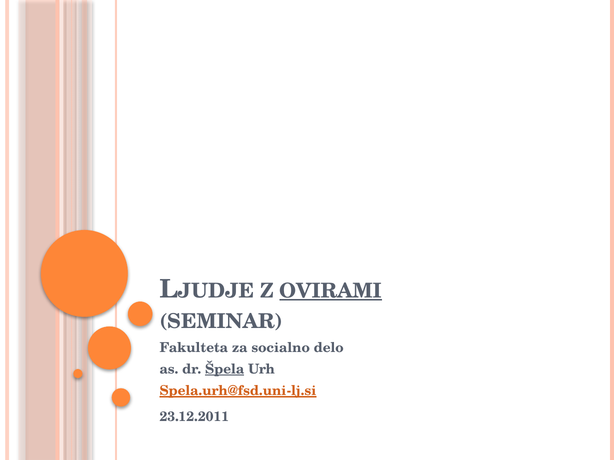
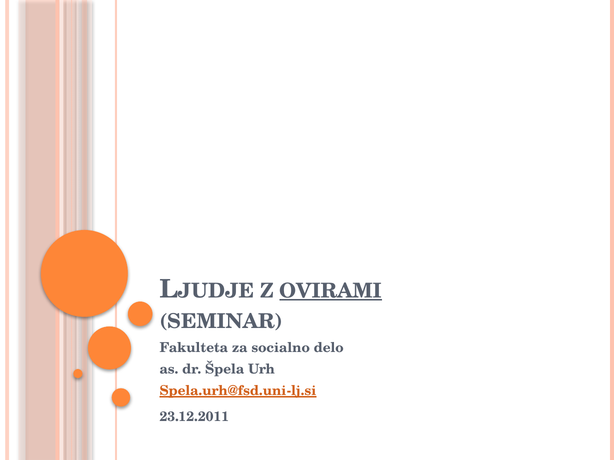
Špela underline: present -> none
